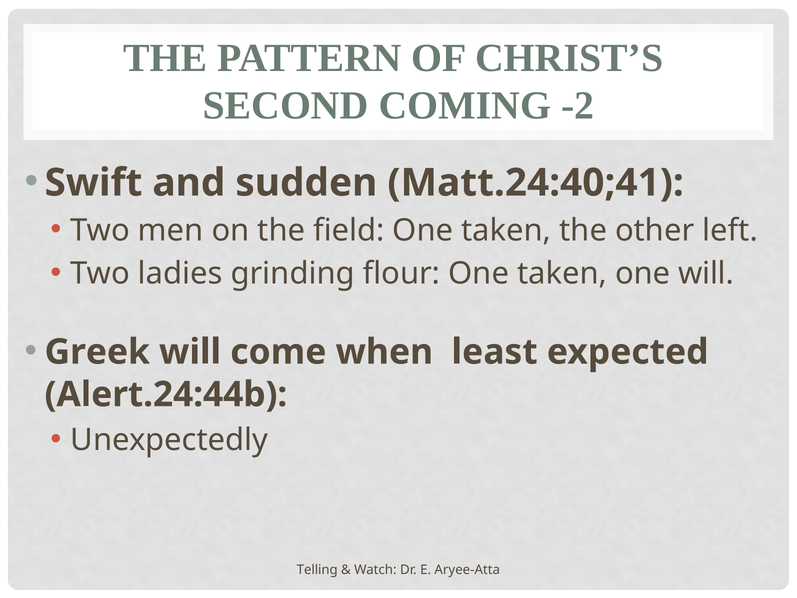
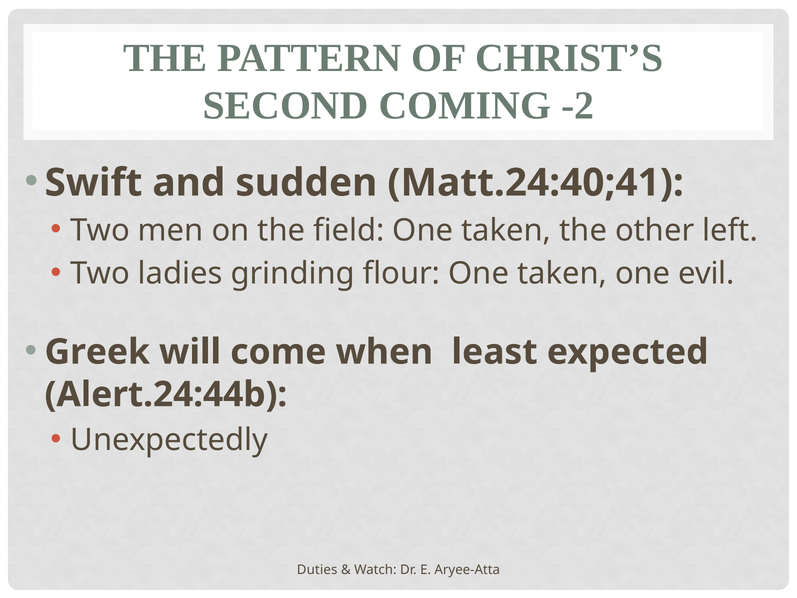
one will: will -> evil
Telling: Telling -> Duties
